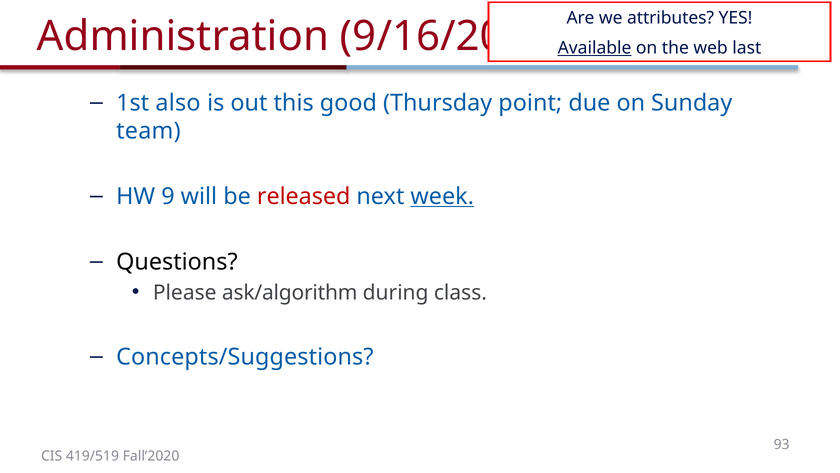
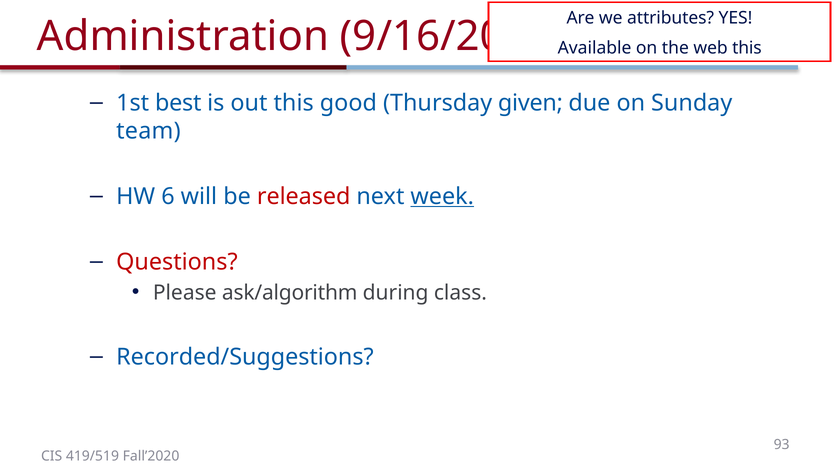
Available underline: present -> none
web last: last -> this
also: also -> best
point: point -> given
9: 9 -> 6
Questions colour: black -> red
Concepts/Suggestions: Concepts/Suggestions -> Recorded/Suggestions
